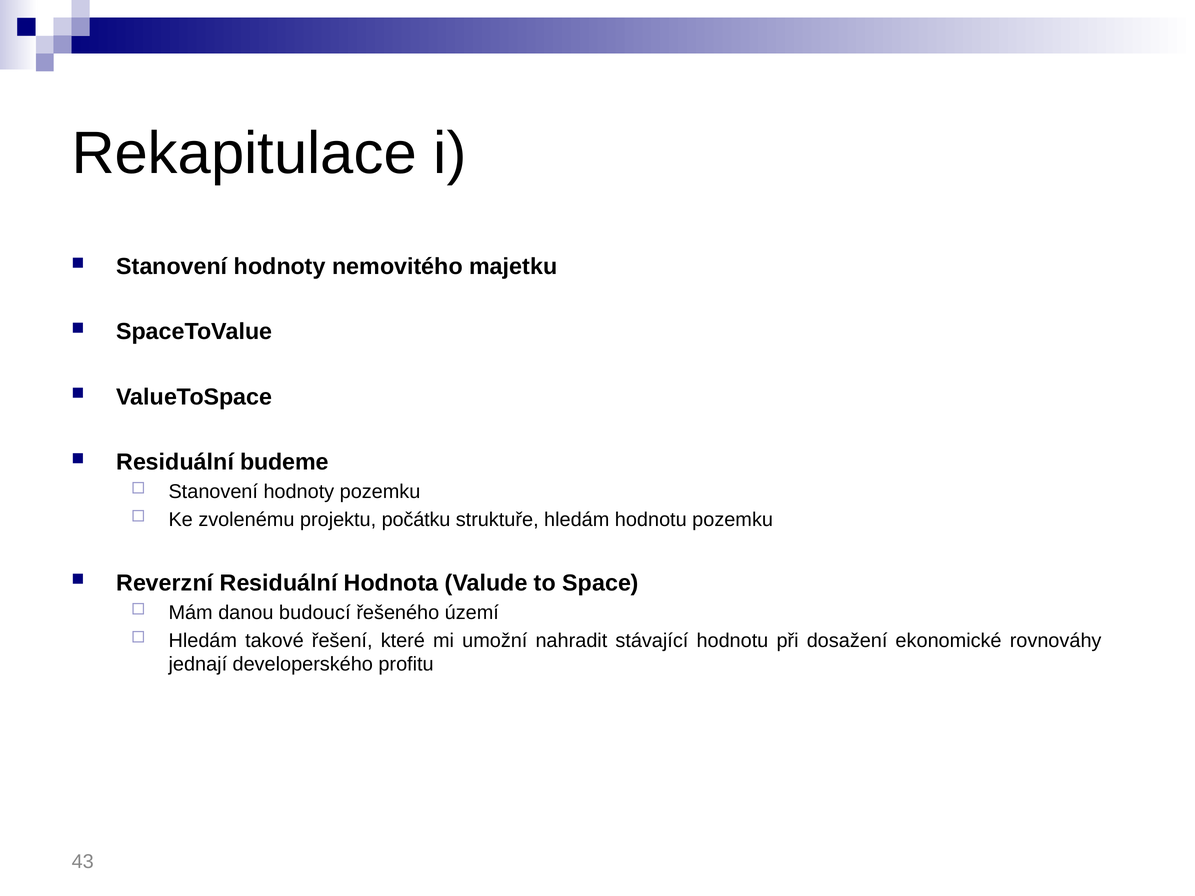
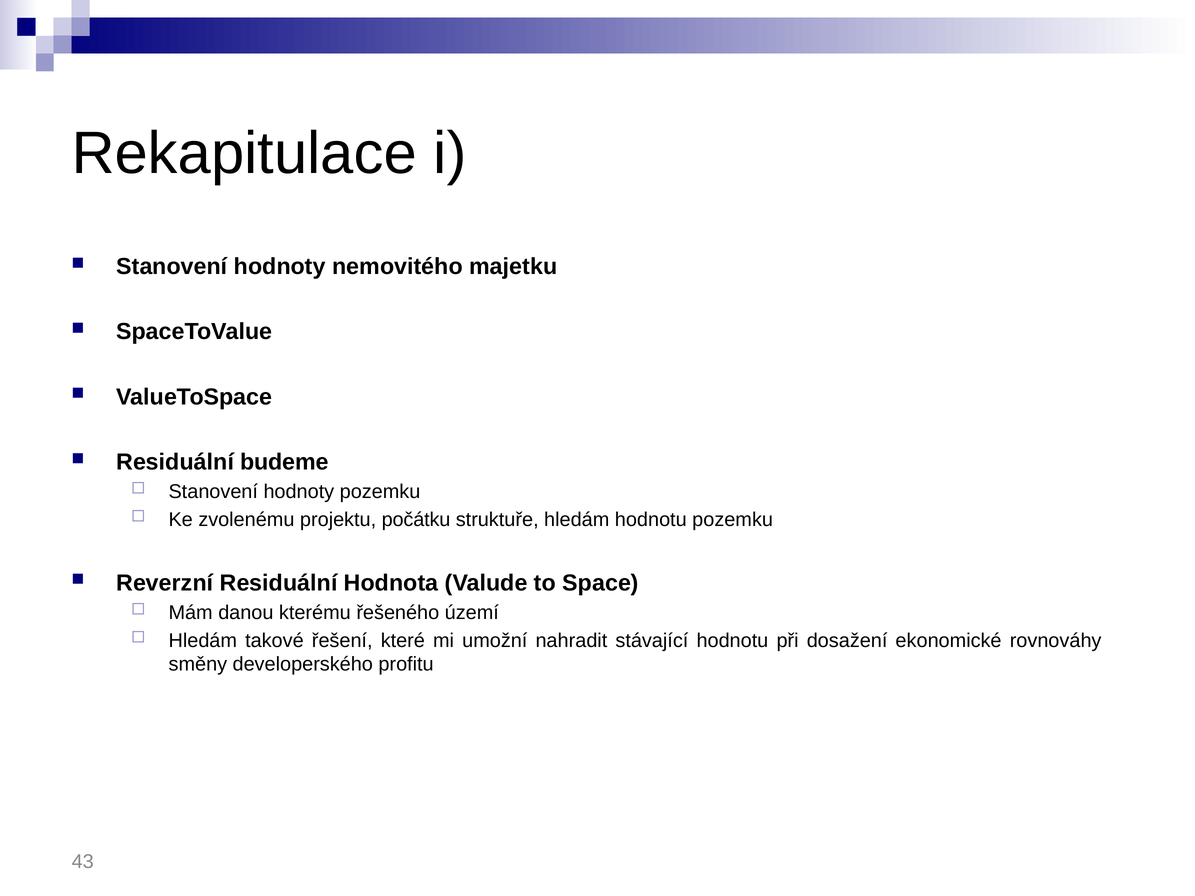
budoucí: budoucí -> kterému
jednají: jednají -> směny
